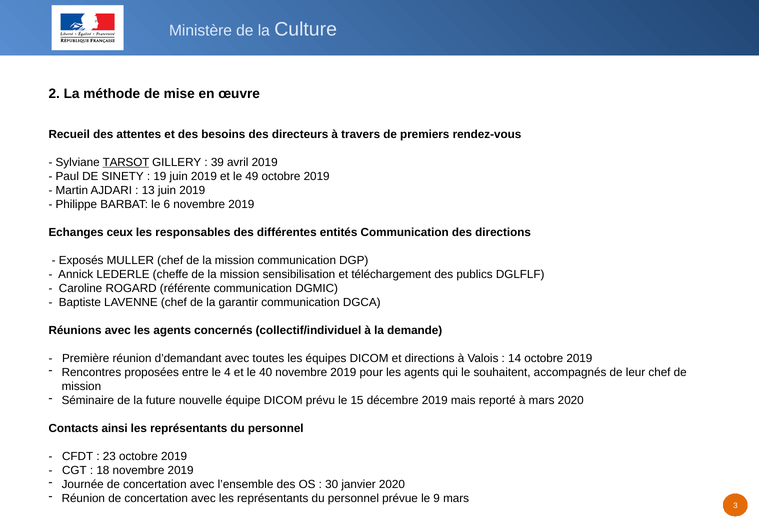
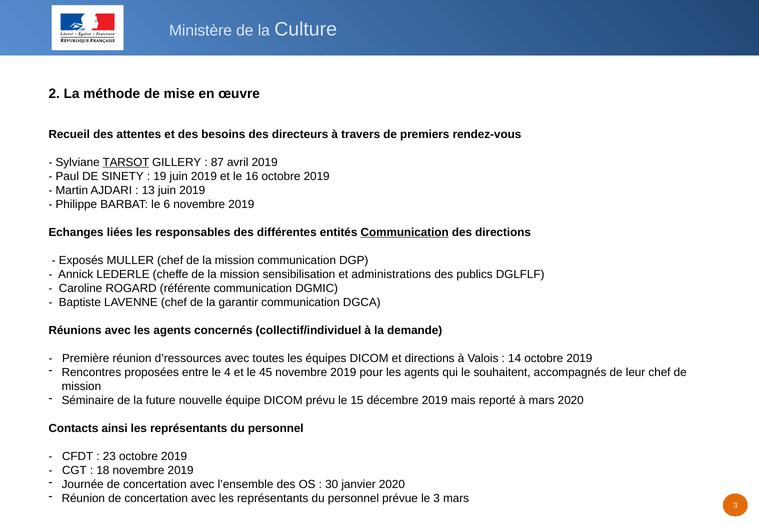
39: 39 -> 87
49: 49 -> 16
ceux: ceux -> liées
Communication at (405, 232) underline: none -> present
téléchargement: téléchargement -> administrations
d’demandant: d’demandant -> d’ressources
40: 40 -> 45
le 9: 9 -> 3
